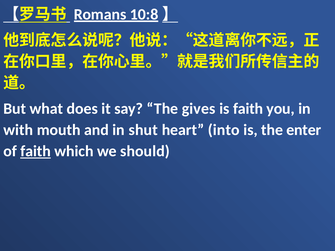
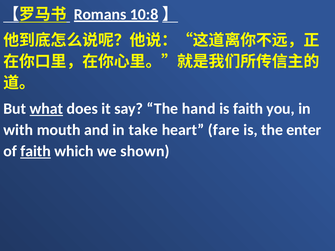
what underline: none -> present
gives: gives -> hand
shut: shut -> take
into: into -> fare
should: should -> shown
